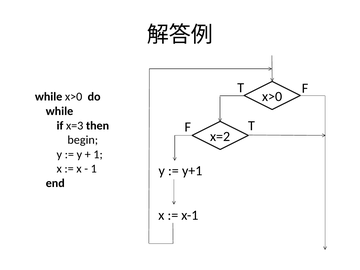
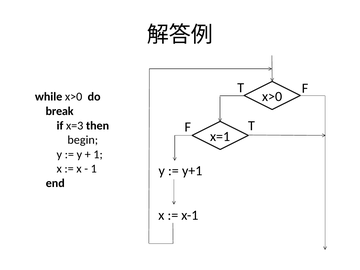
while at (59, 111): while -> break
x=2: x=2 -> x=1
